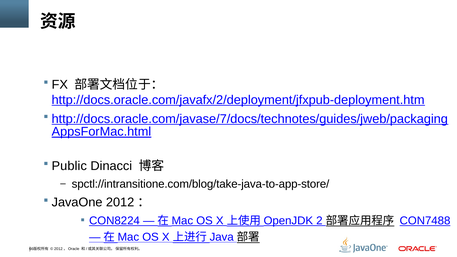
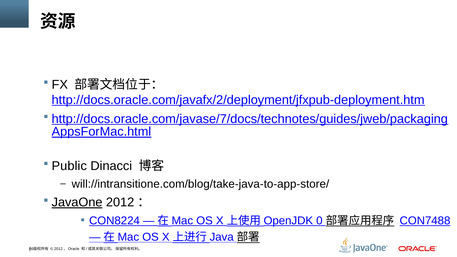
spctl://intransitione.com/blog/take-java-to-app-store/: spctl://intransitione.com/blog/take-java-to-app-store/ -> will://intransitione.com/blog/take-java-to-app-store/
JavaOne underline: none -> present
2: 2 -> 0
